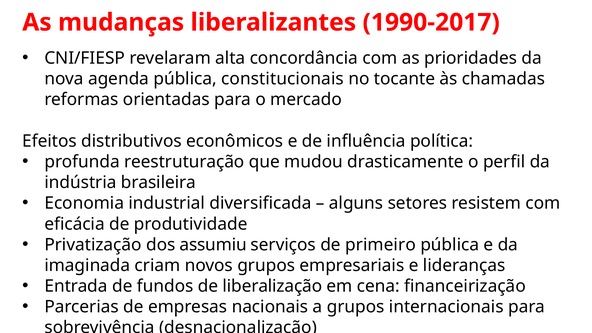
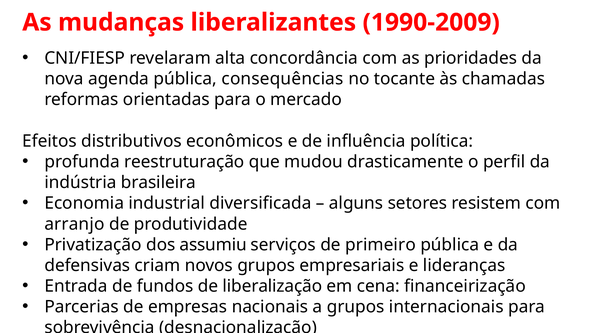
1990-2017: 1990-2017 -> 1990-2009
constitucionais: constitucionais -> consequências
eficácia: eficácia -> arranjo
imaginada: imaginada -> defensivas
